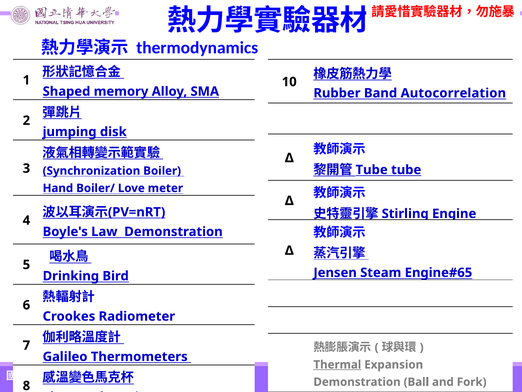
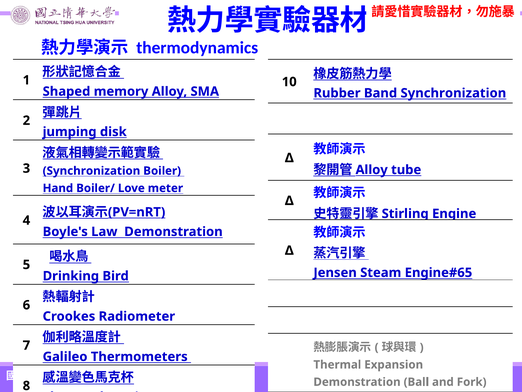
Band Autocorrelation: Autocorrelation -> Synchronization
Tube at (372, 170): Tube -> Alloy
Thermal underline: present -> none
